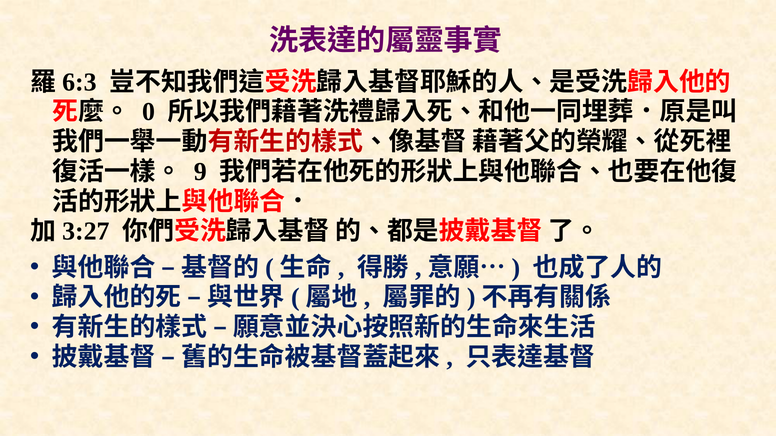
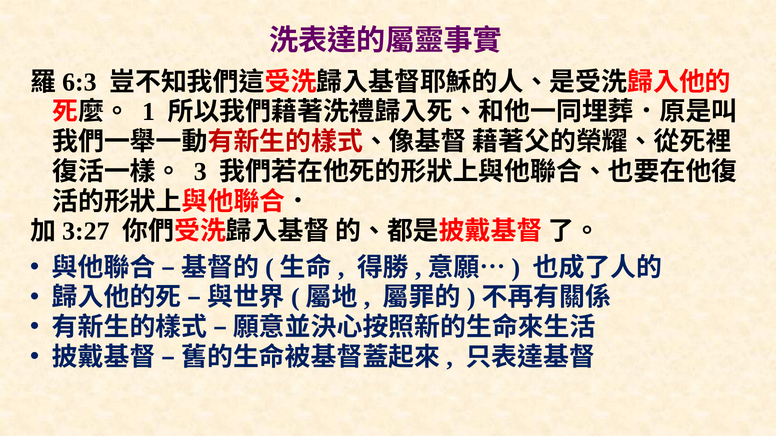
0: 0 -> 1
9: 9 -> 3
